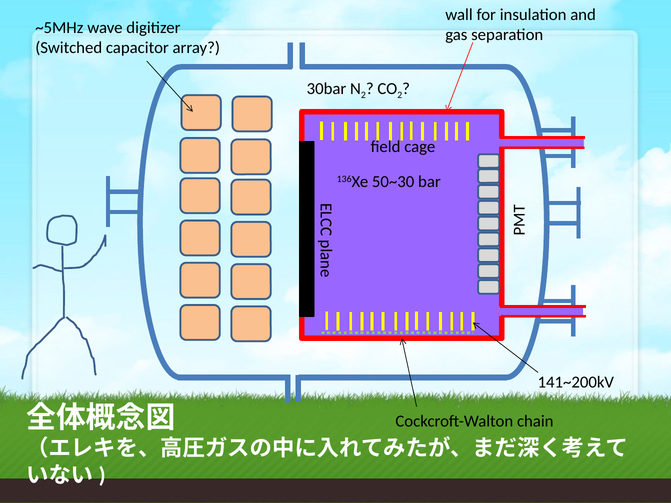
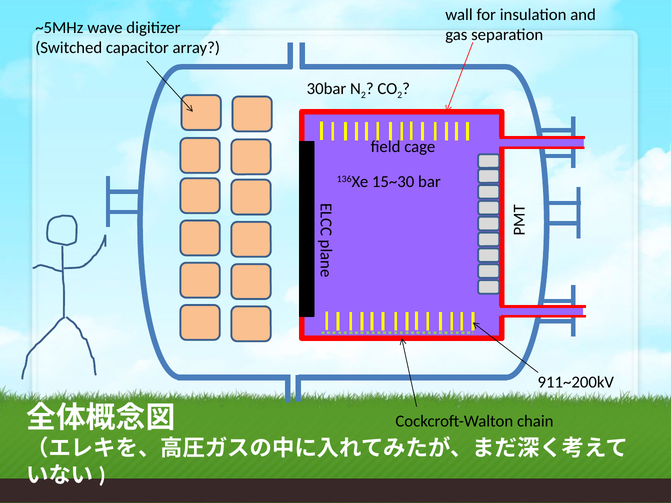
50~30: 50~30 -> 15~30
141~200kV: 141~200kV -> 911~200kV
